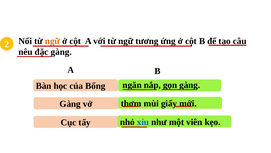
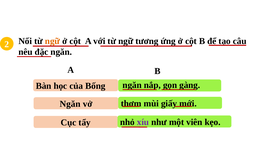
gàng at (61, 52): gàng -> ngăn
Gàng at (70, 103): Gàng -> Ngăn
xíu colour: blue -> purple
